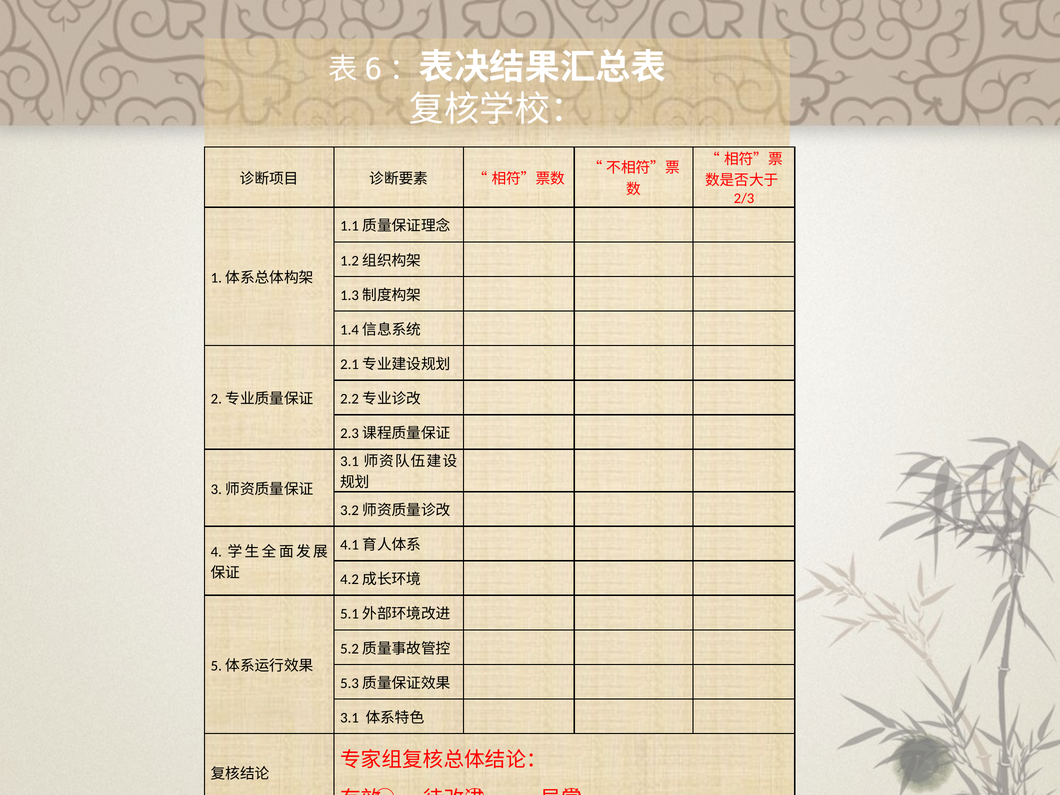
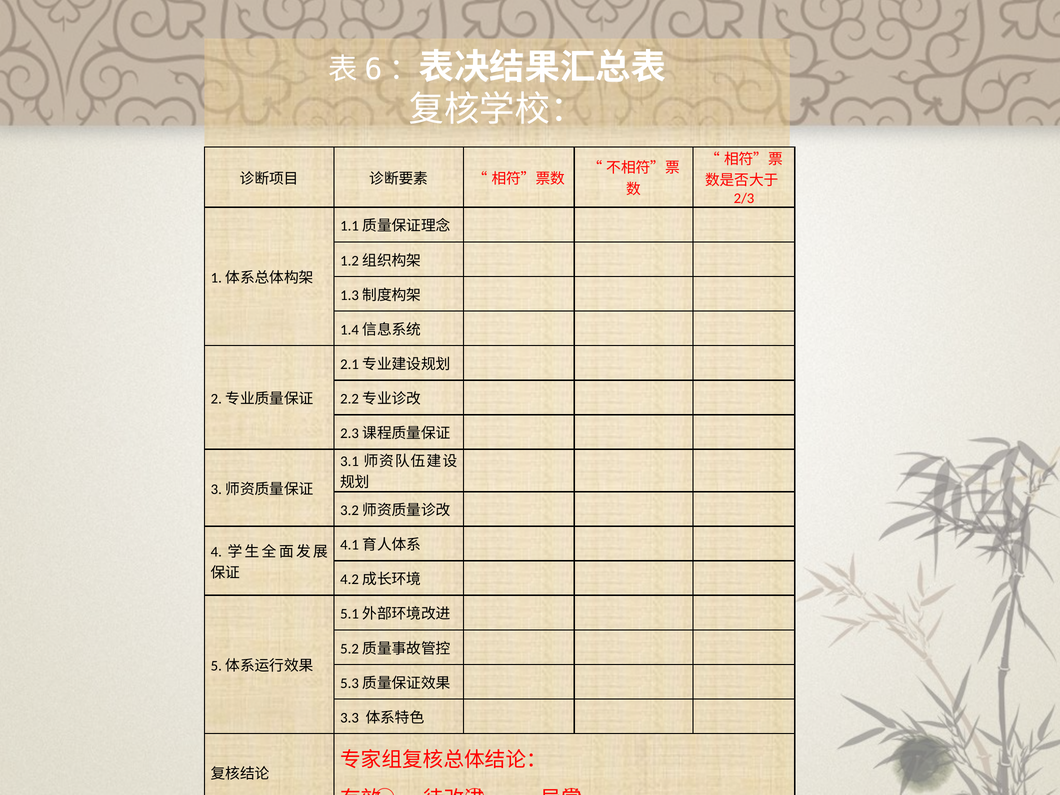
3.1 at (350, 718): 3.1 -> 3.3
